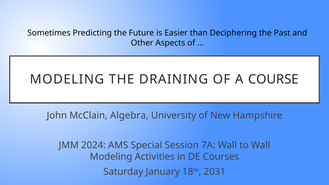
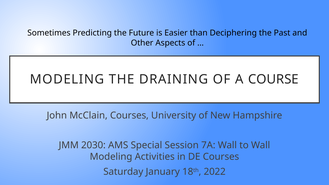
McClain Algebra: Algebra -> Courses
2024: 2024 -> 2030
2031: 2031 -> 2022
